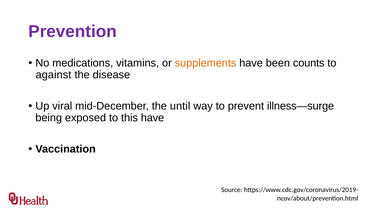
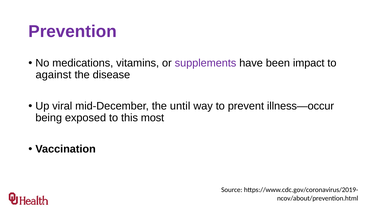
supplements colour: orange -> purple
counts: counts -> impact
illness—surge: illness—surge -> illness—occur
this have: have -> most
